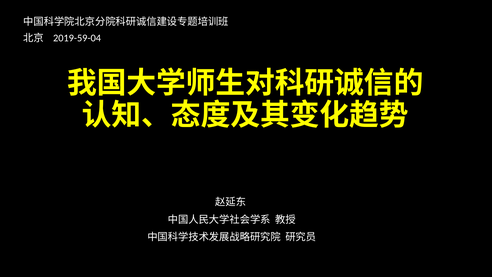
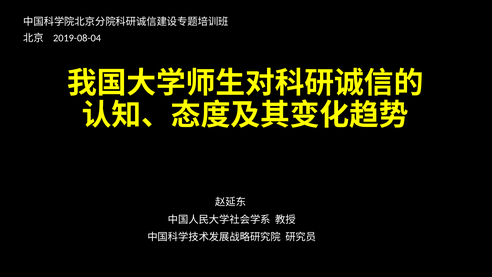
2019-59-04: 2019-59-04 -> 2019-08-04
